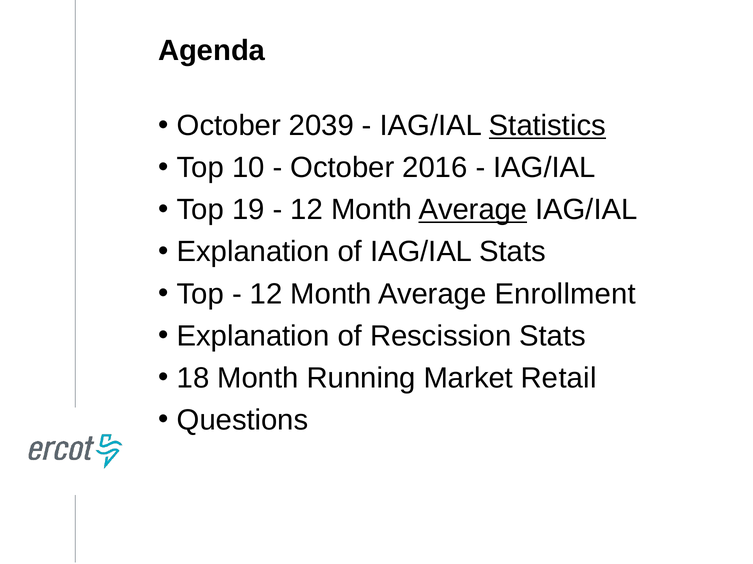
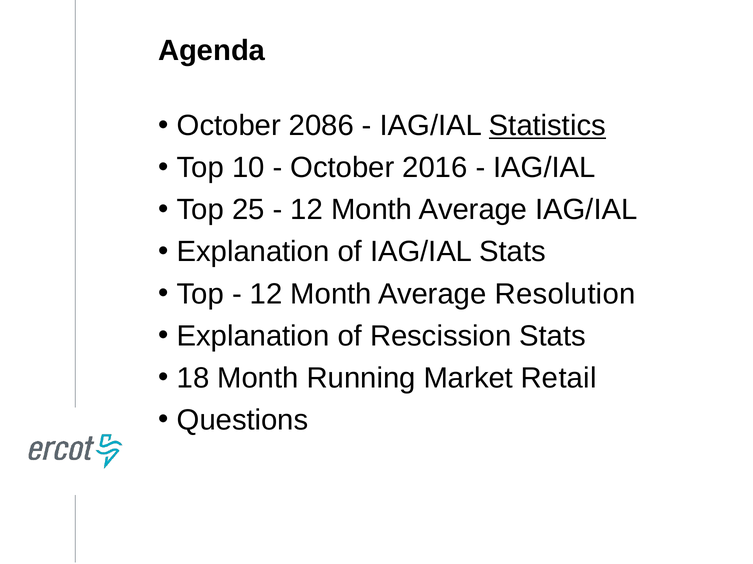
2039: 2039 -> 2086
19: 19 -> 25
Average at (473, 210) underline: present -> none
Enrollment: Enrollment -> Resolution
